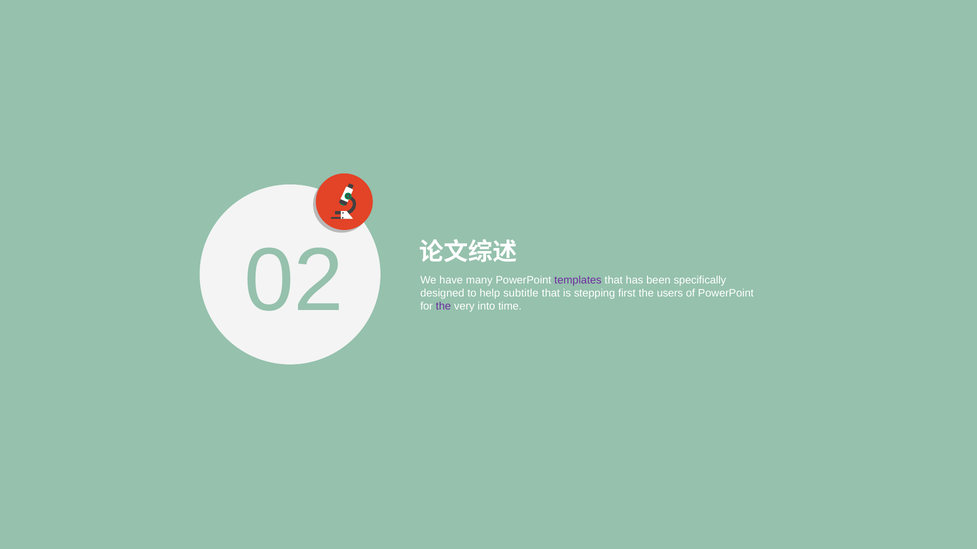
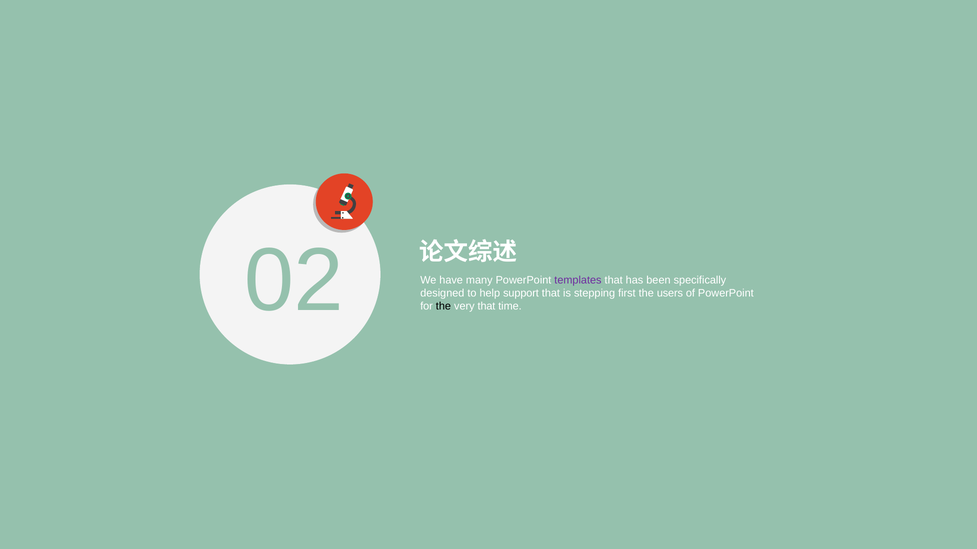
subtitle: subtitle -> support
the at (443, 307) colour: purple -> black
very into: into -> that
